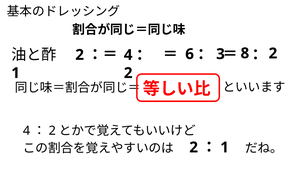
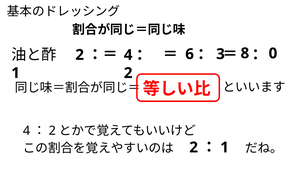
8 2: 2 -> 0
